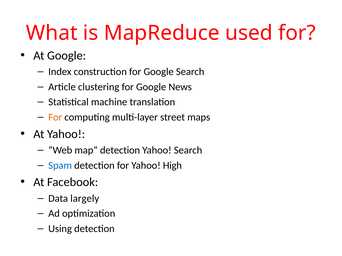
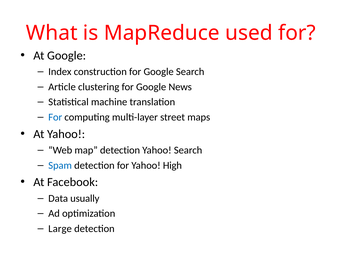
For at (55, 117) colour: orange -> blue
largely: largely -> usually
Using: Using -> Large
